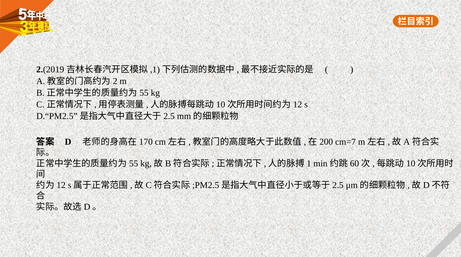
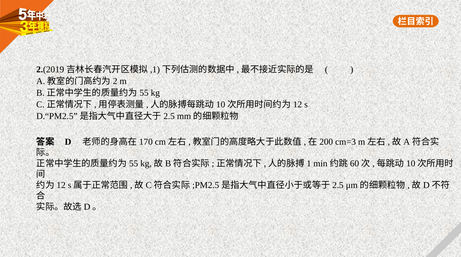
cm=7: cm=7 -> cm=3
